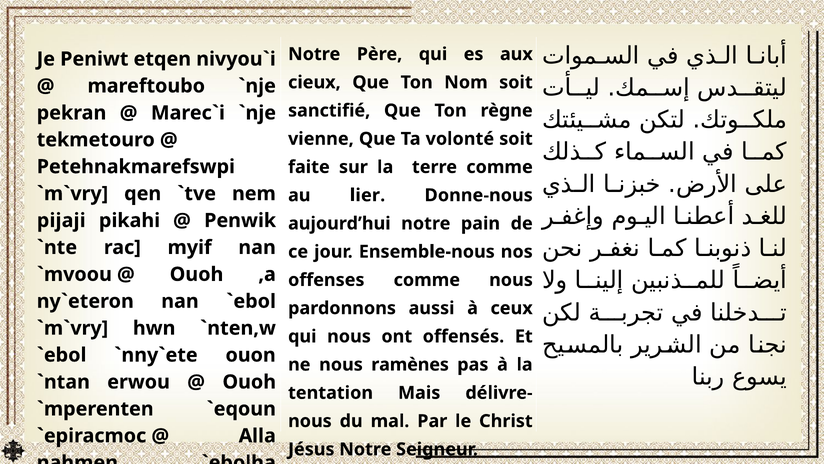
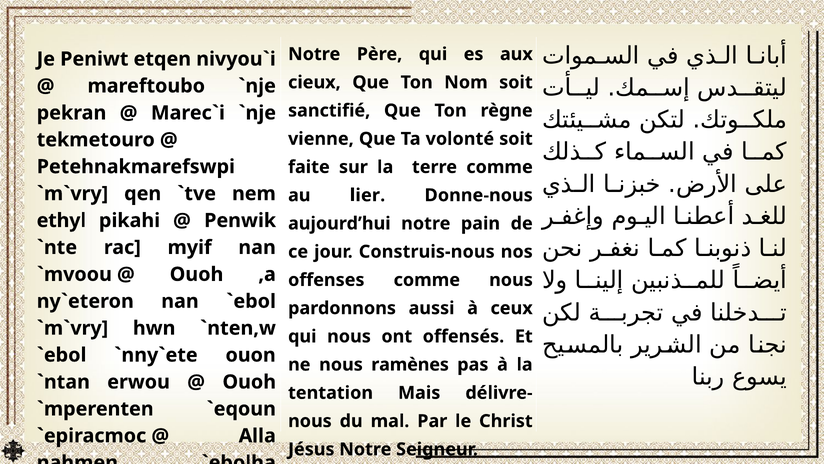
pijaji: pijaji -> ethyl
Ensemble-nous: Ensemble-nous -> Construis-nous
